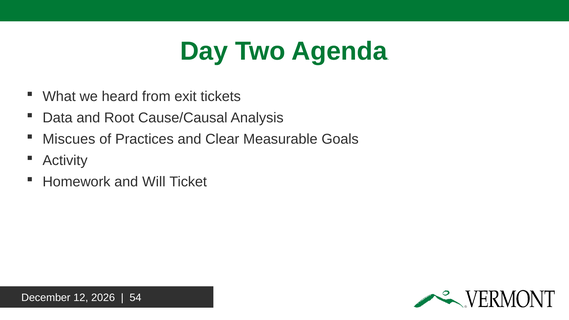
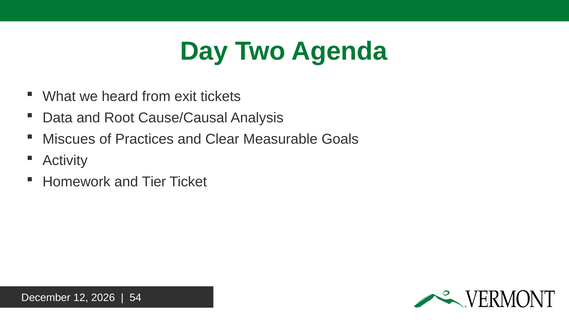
Will: Will -> Tier
